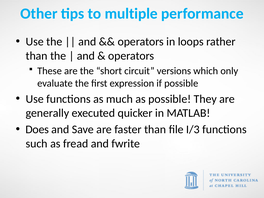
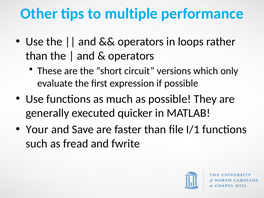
Does: Does -> Your
I/3: I/3 -> I/1
